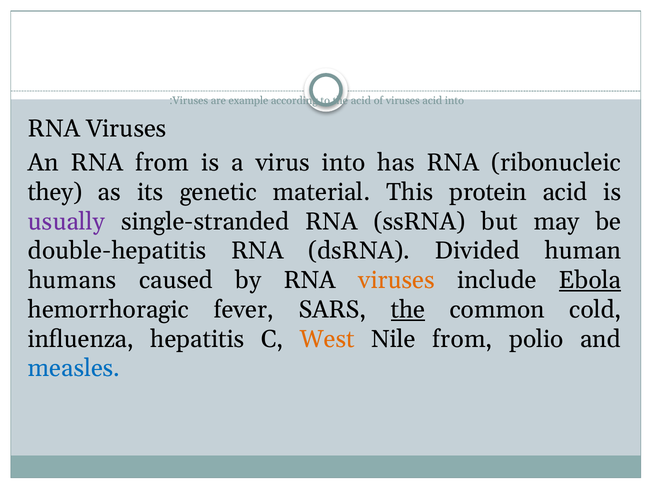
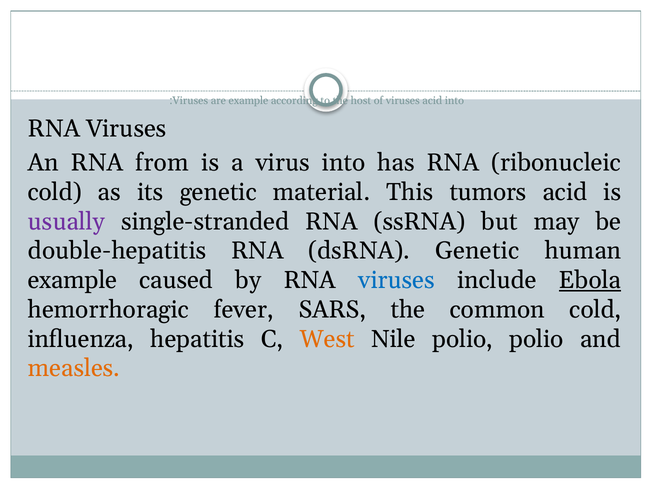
the acid: acid -> host
they at (55, 192): they -> cold
protein: protein -> tumors
dsRNA Divided: Divided -> Genetic
humans at (72, 280): humans -> example
viruses at (397, 280) colour: orange -> blue
the at (408, 310) underline: present -> none
Nile from: from -> polio
measles colour: blue -> orange
